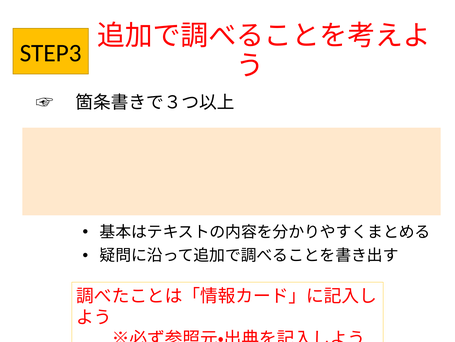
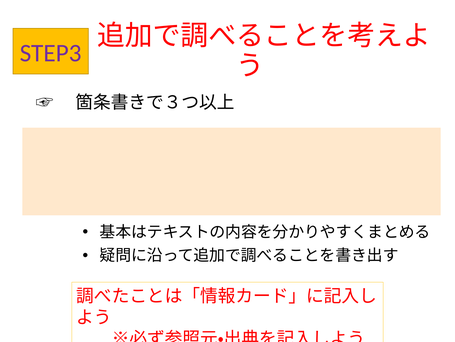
STEP3 colour: black -> purple
